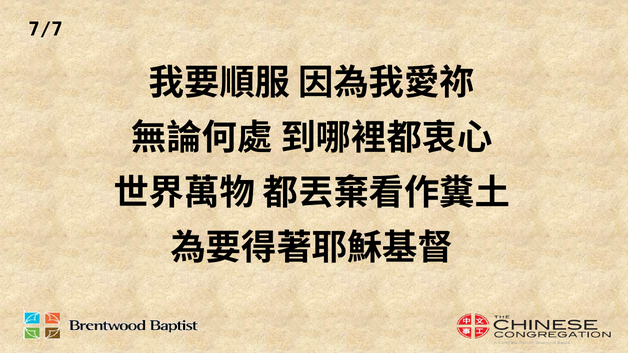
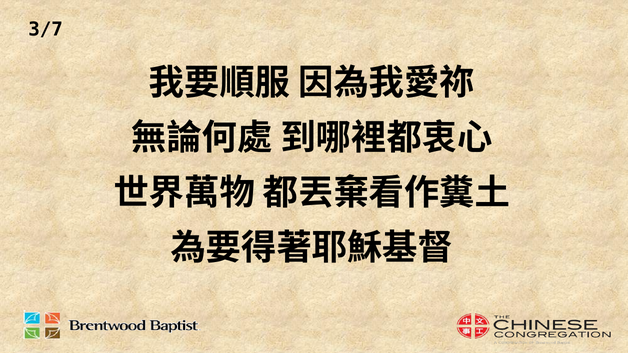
7/7: 7/7 -> 3/7
